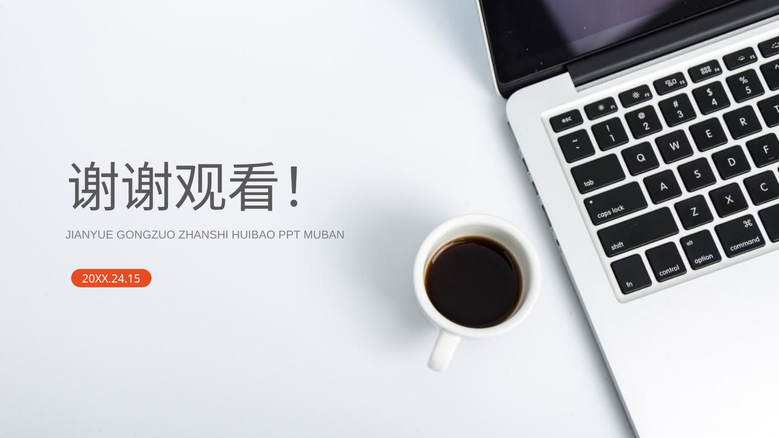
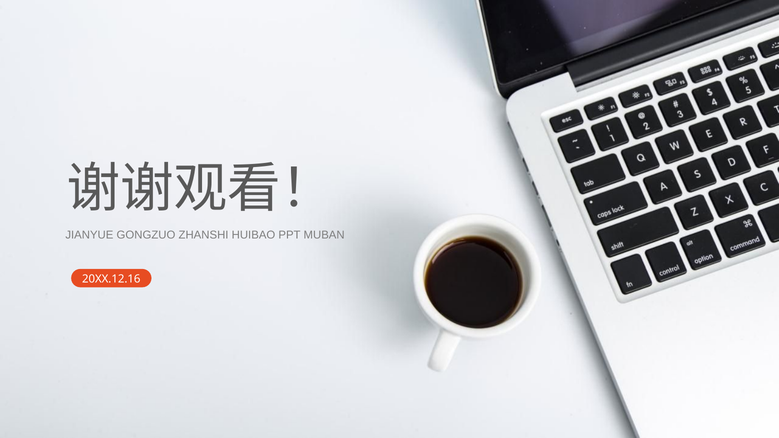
20XX.24.15: 20XX.24.15 -> 20XX.12.16
